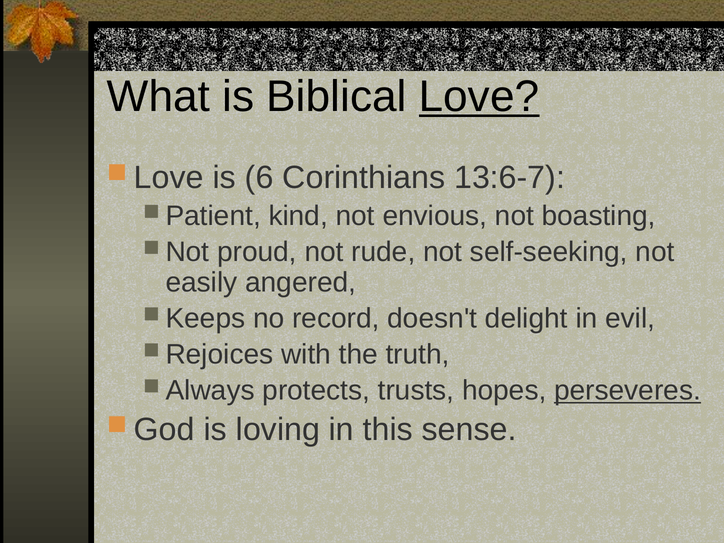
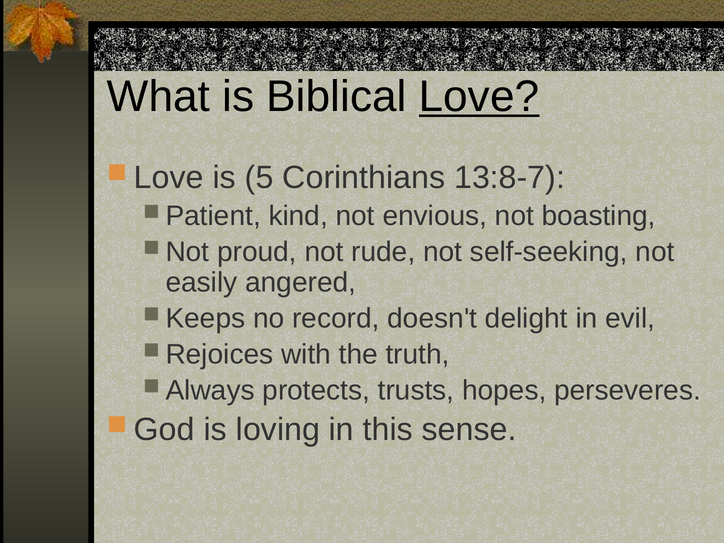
6: 6 -> 5
13:6-7: 13:6-7 -> 13:8-7
perseveres underline: present -> none
